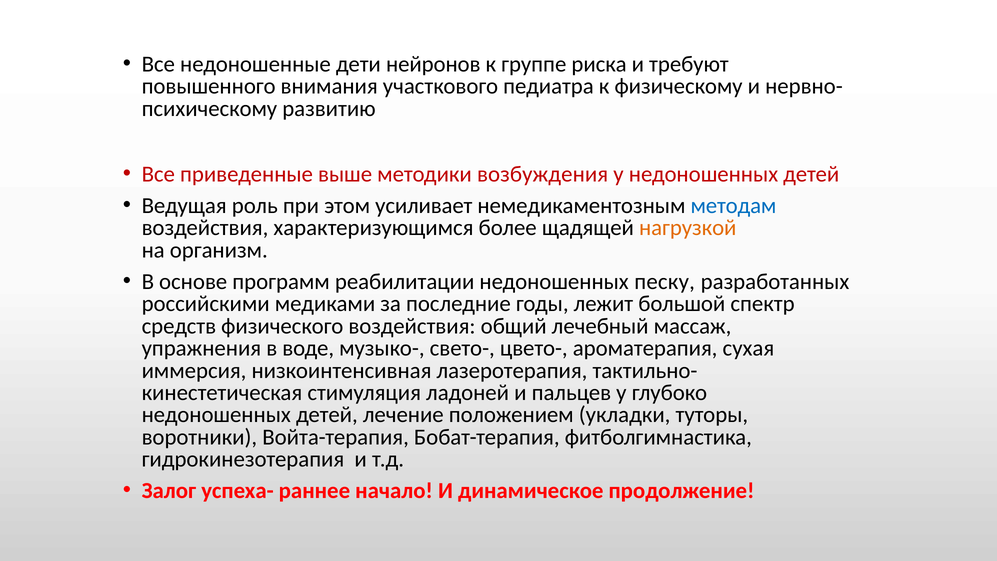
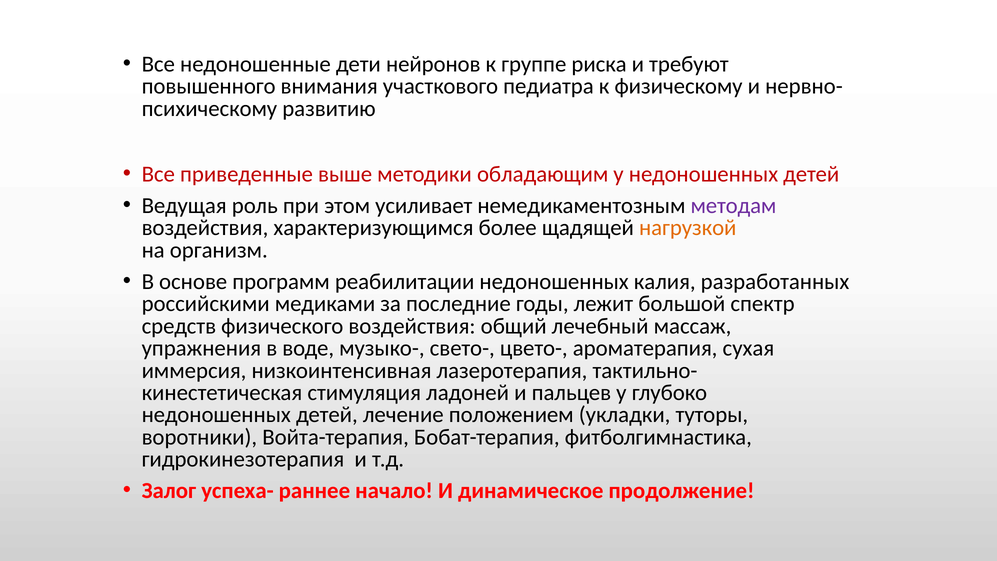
возбуждения: возбуждения -> обладающим
методам colour: blue -> purple
песку: песку -> калия
